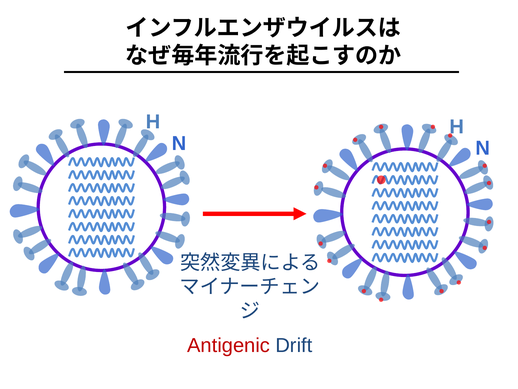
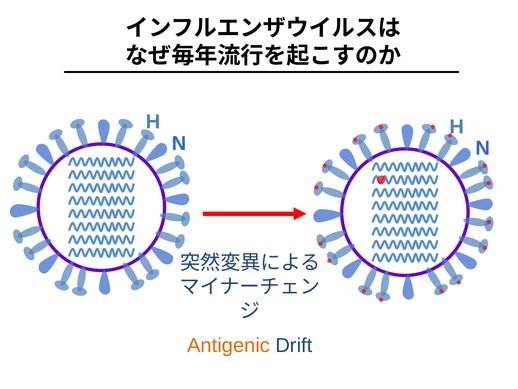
Antigenic colour: red -> orange
